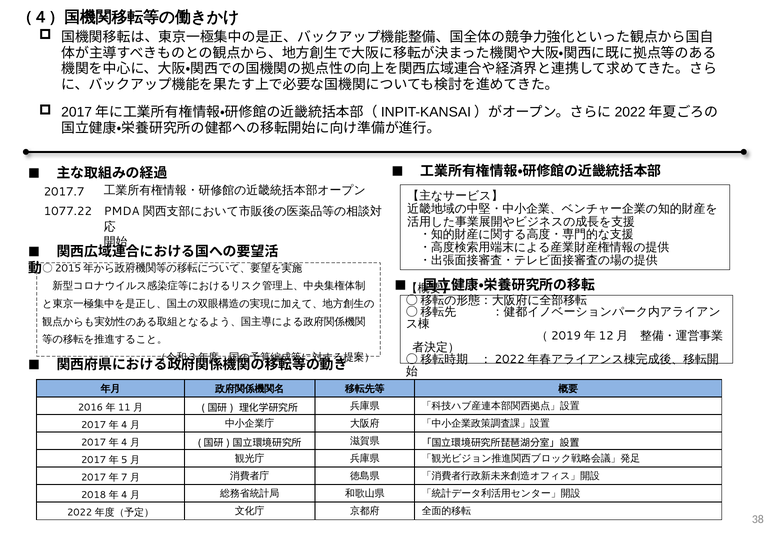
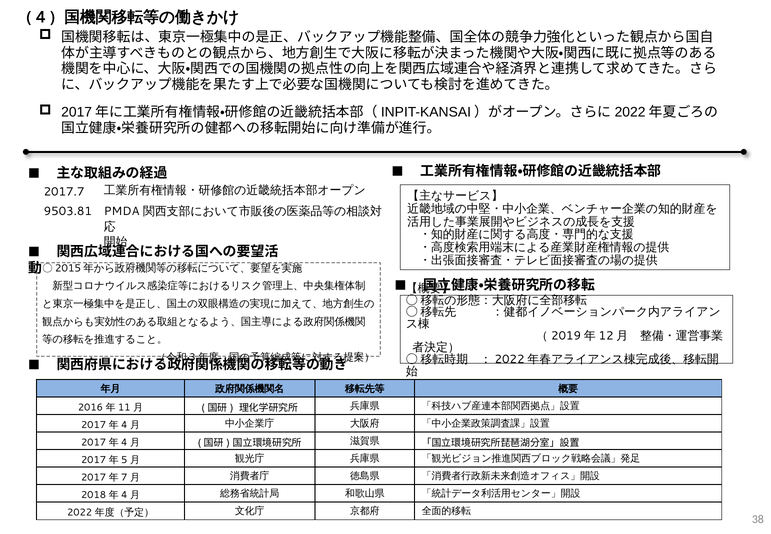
1077.22: 1077.22 -> 9503.81
